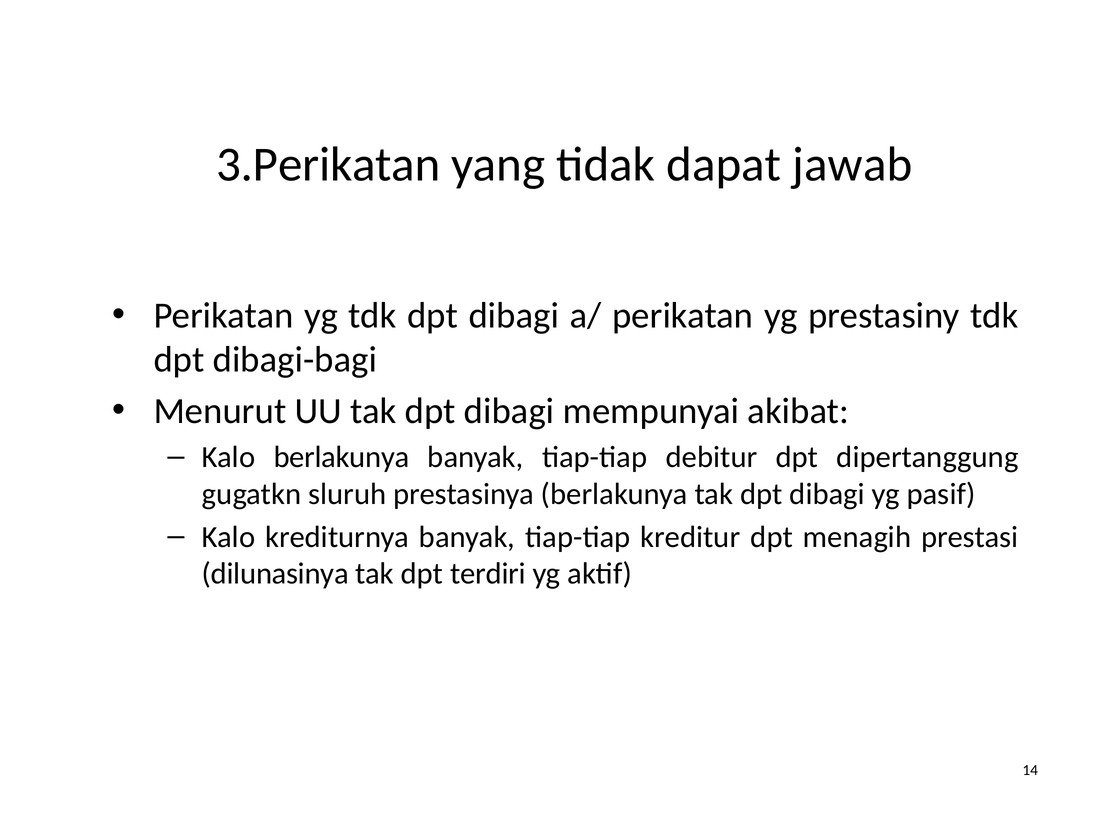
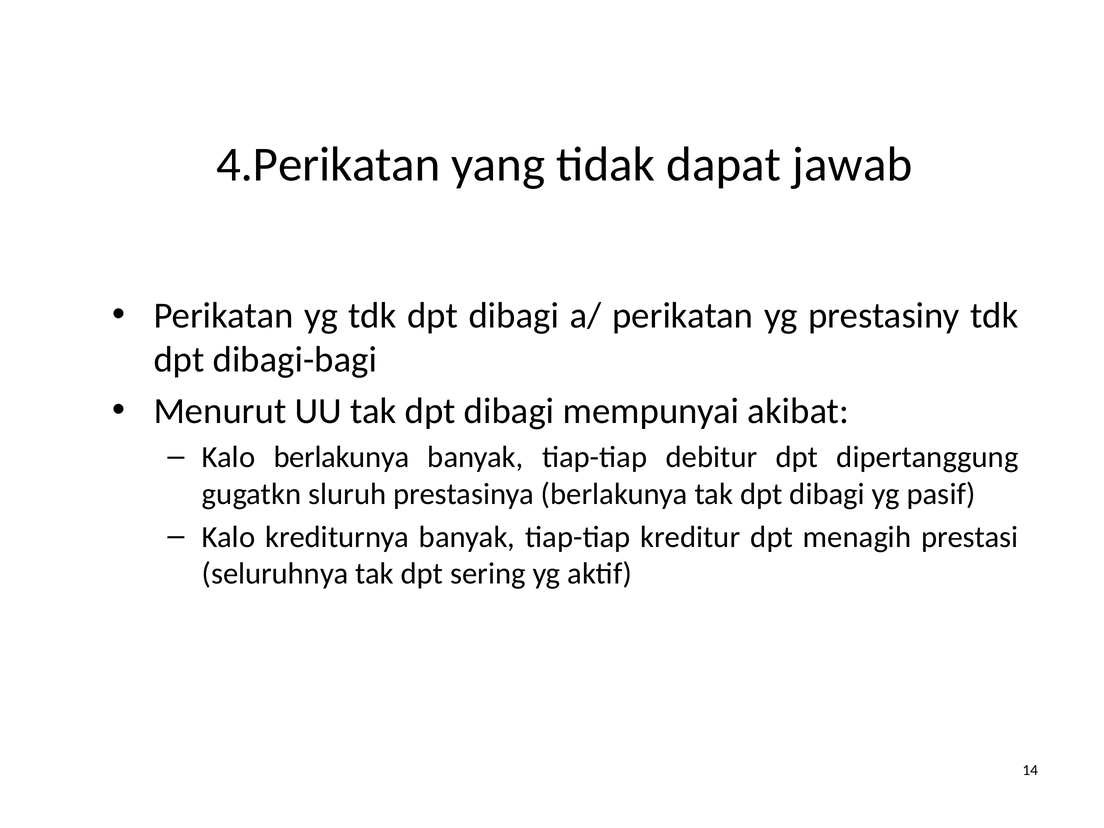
3.Perikatan: 3.Perikatan -> 4.Perikatan
dilunasinya: dilunasinya -> seluruhnya
terdiri: terdiri -> sering
